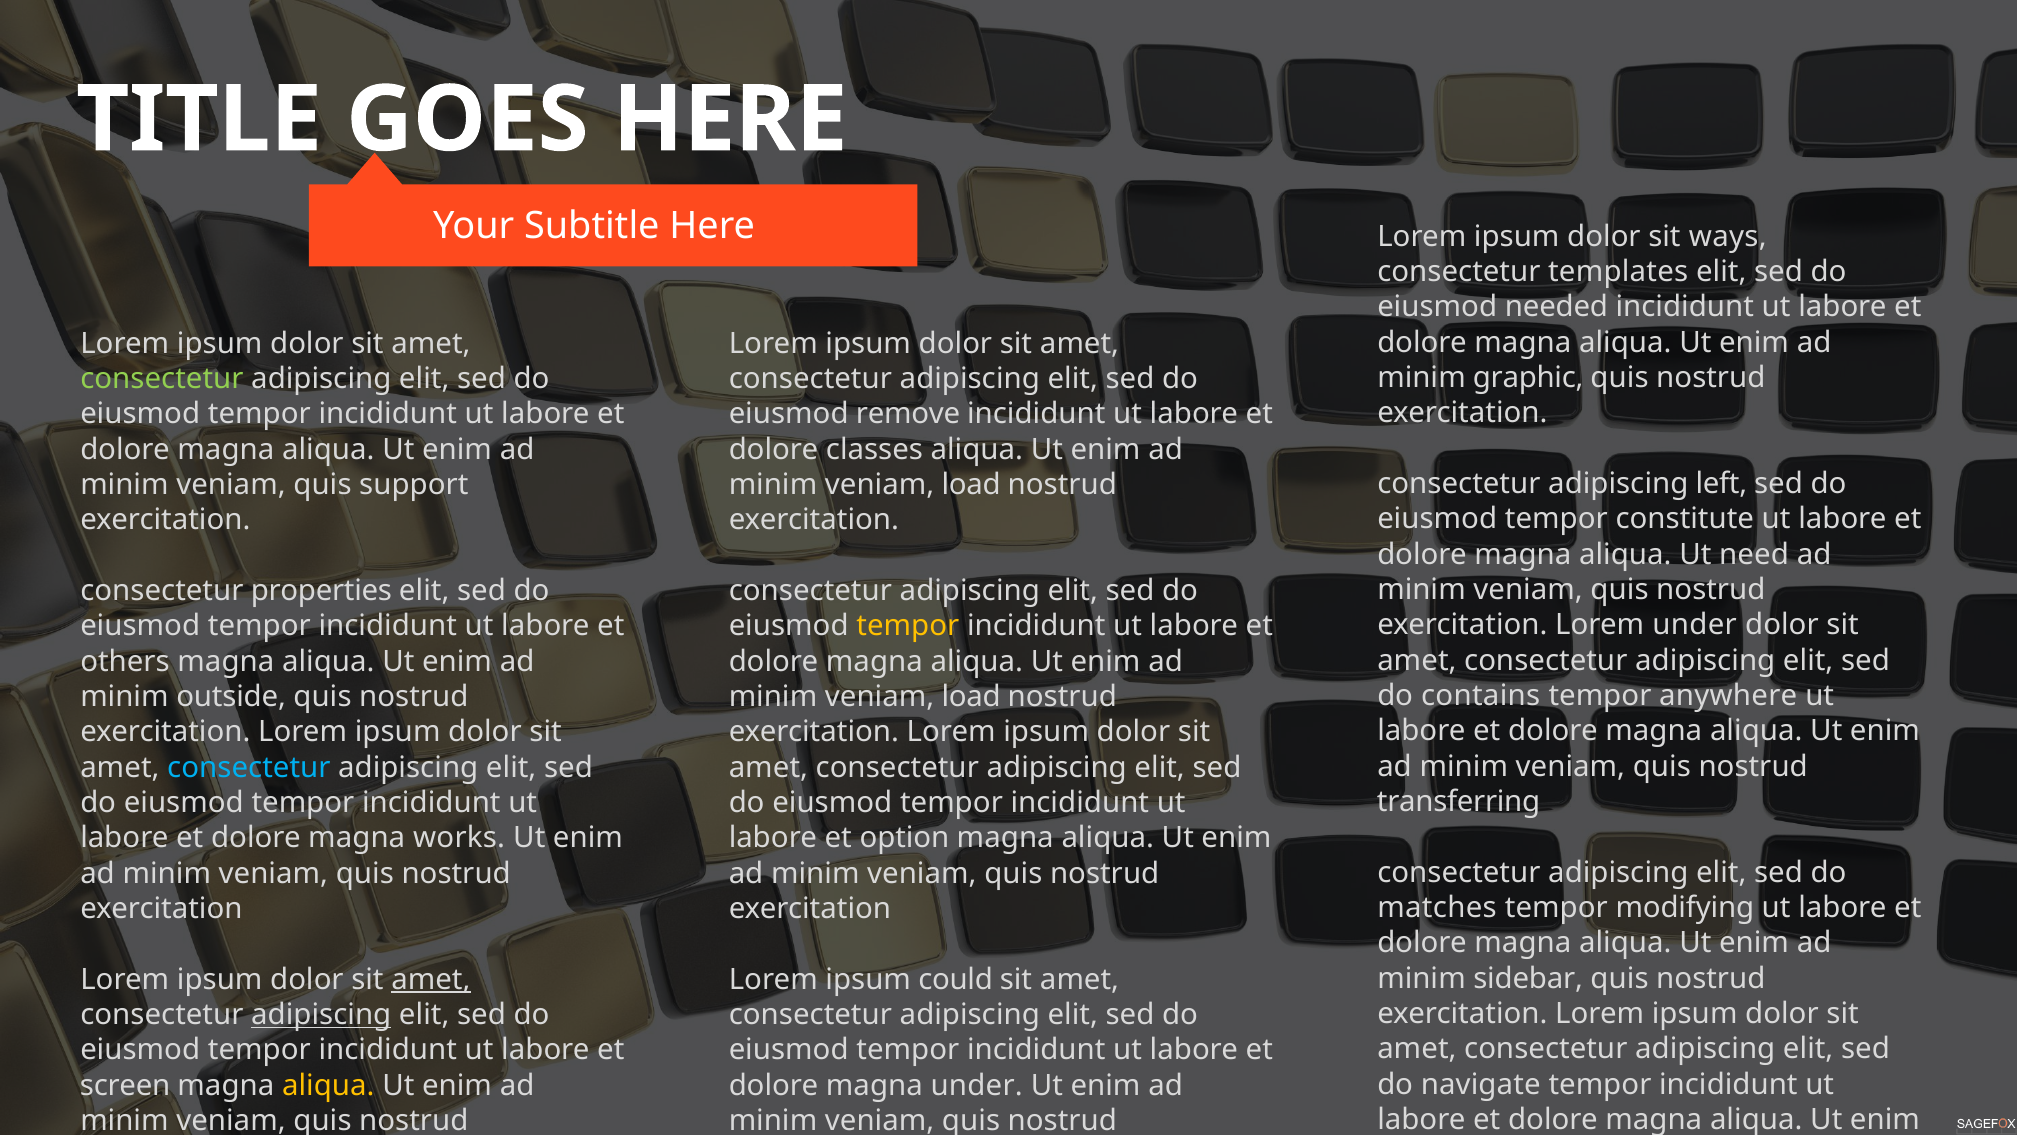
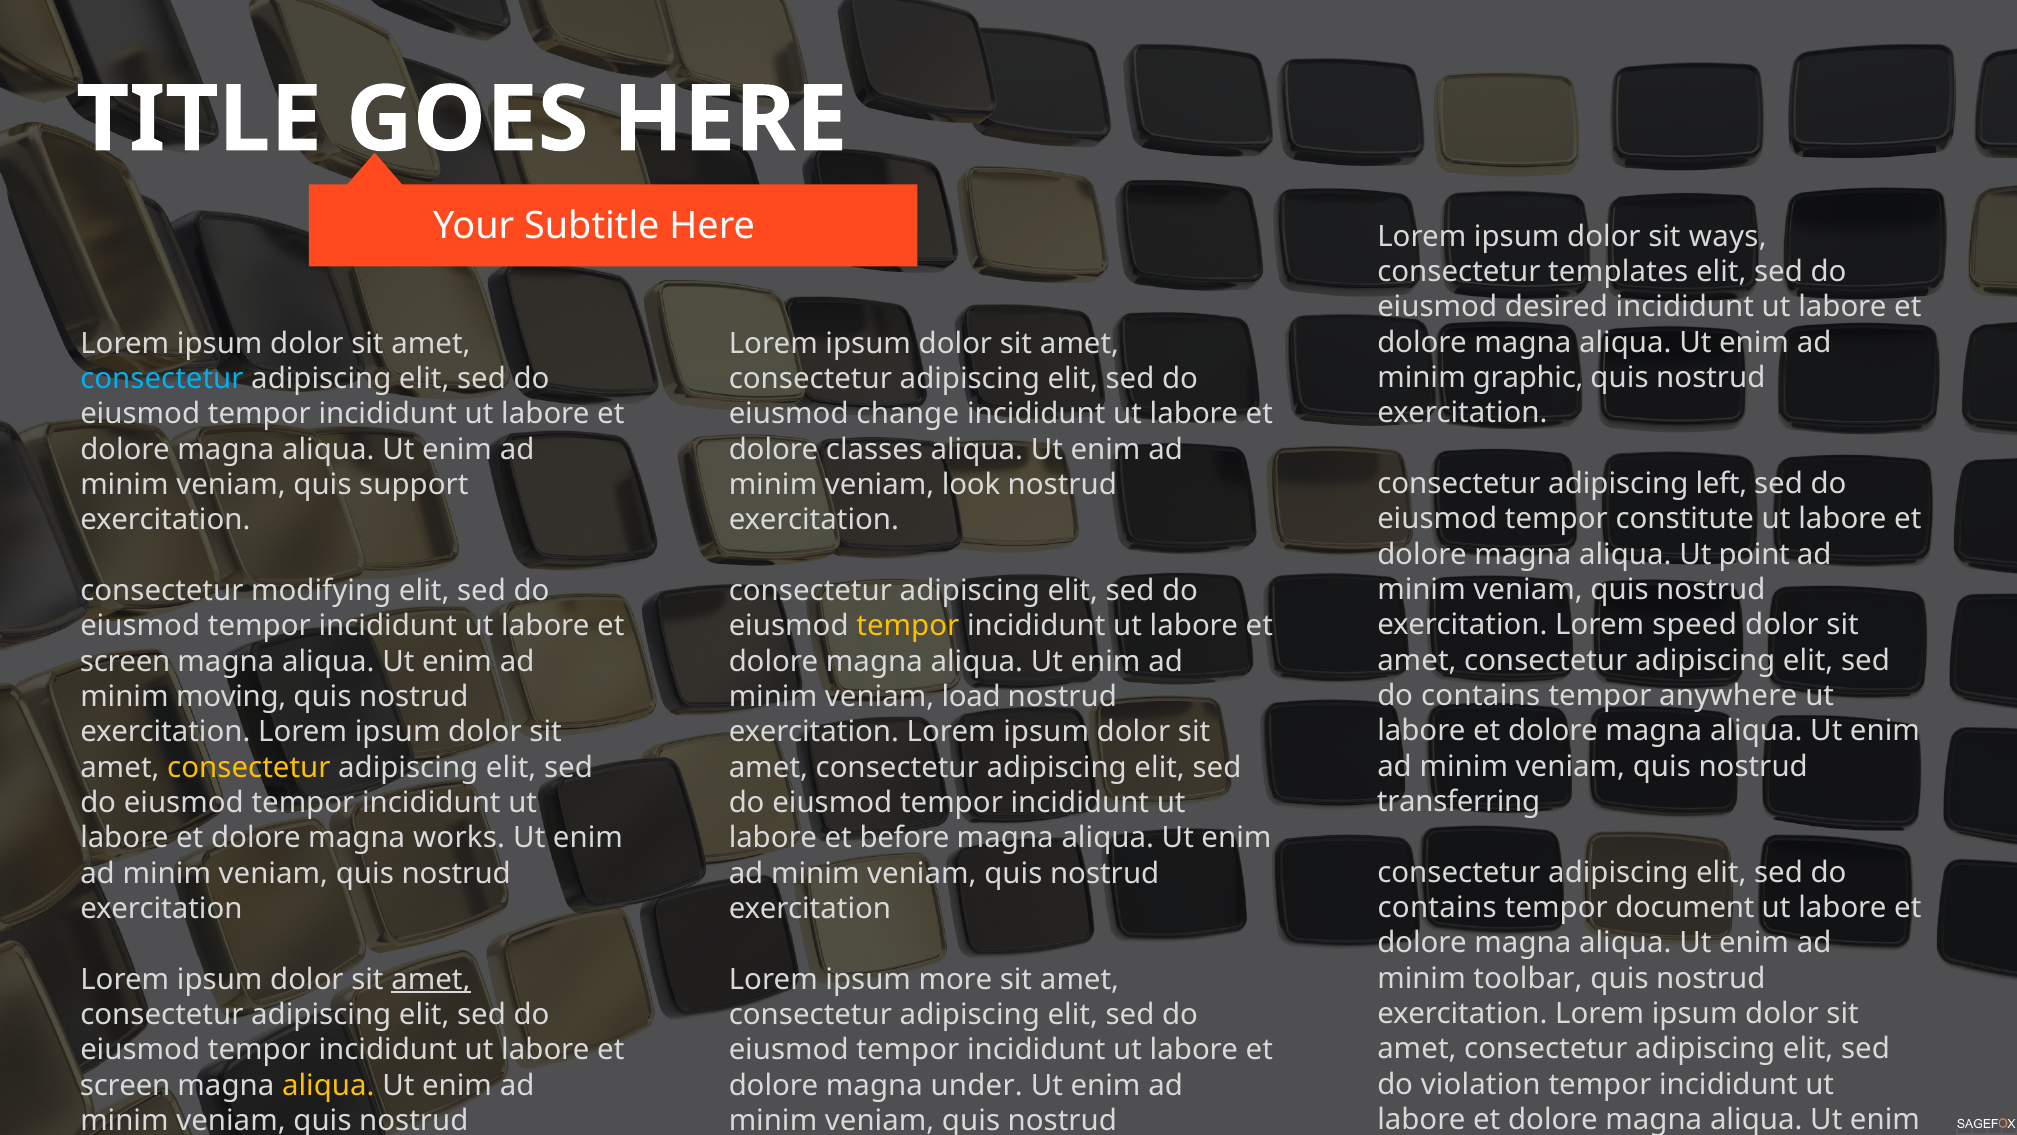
needed: needed -> desired
consectetur at (162, 379) colour: light green -> light blue
remove: remove -> change
load at (971, 485): load -> look
need: need -> point
properties: properties -> modifying
Lorem under: under -> speed
others at (125, 661): others -> screen
outside: outside -> moving
consectetur at (249, 767) colour: light blue -> yellow
option: option -> before
matches at (1437, 908): matches -> contains
modifying: modifying -> document
sidebar: sidebar -> toolbar
could: could -> more
adipiscing at (321, 1014) underline: present -> none
navigate: navigate -> violation
